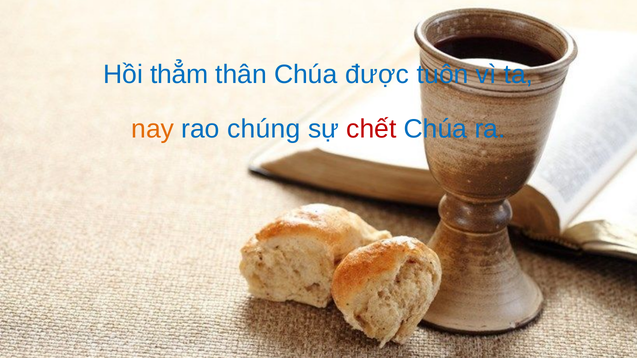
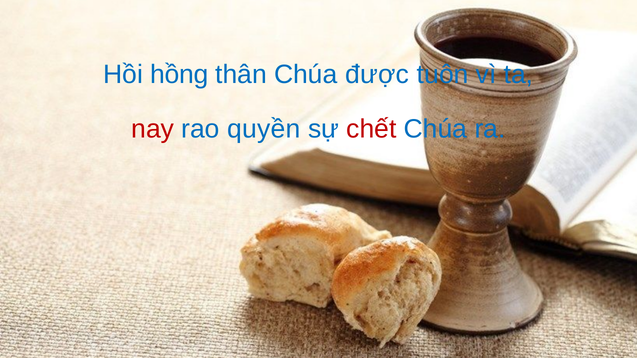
thẳm: thẳm -> hồng
nay colour: orange -> red
chúng: chúng -> quyền
